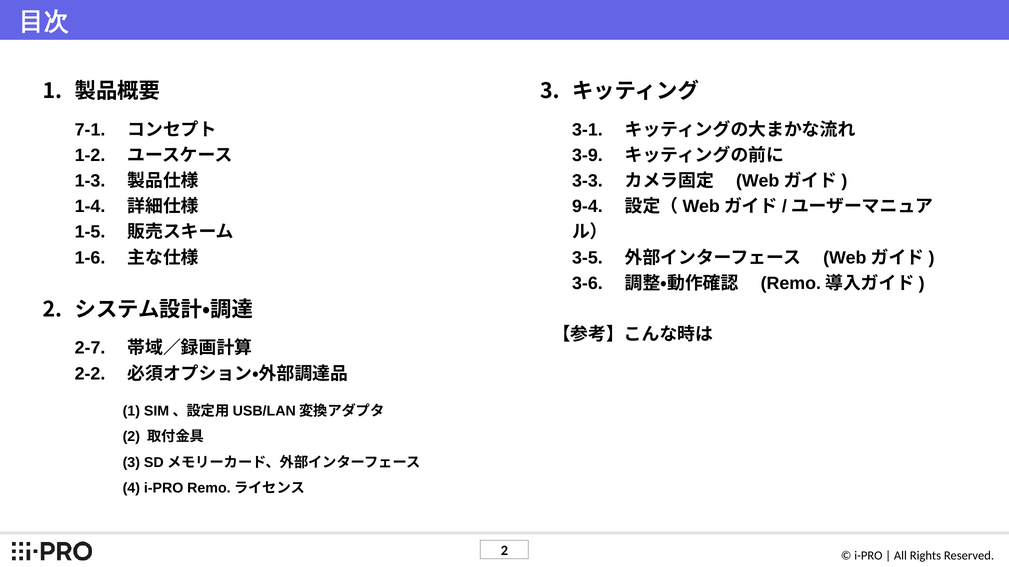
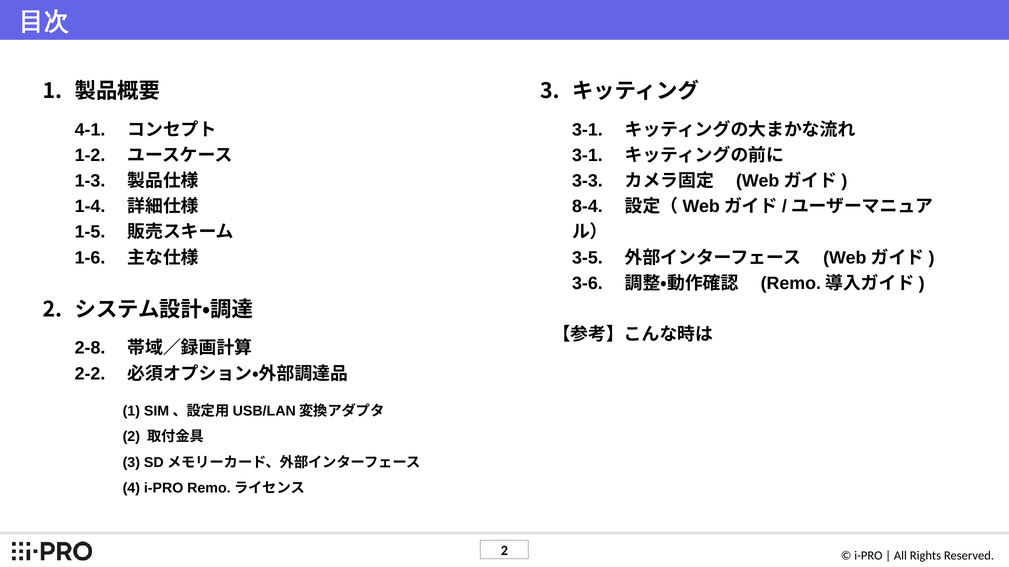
7-1: 7-1 -> 4-1
3-9 at (587, 155): 3-9 -> 3-1
9-4: 9-4 -> 8-4
2-7: 2-7 -> 2-8
